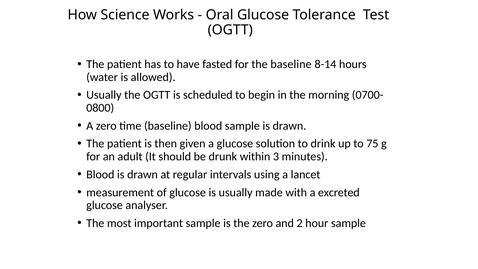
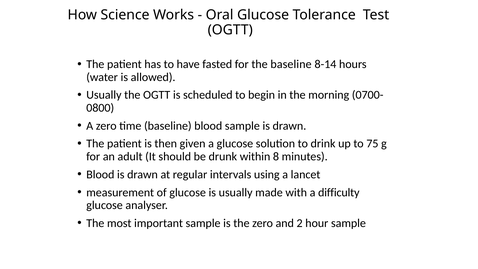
3: 3 -> 8
excreted: excreted -> difficulty
